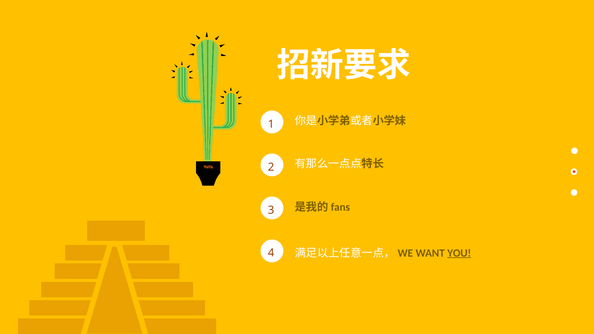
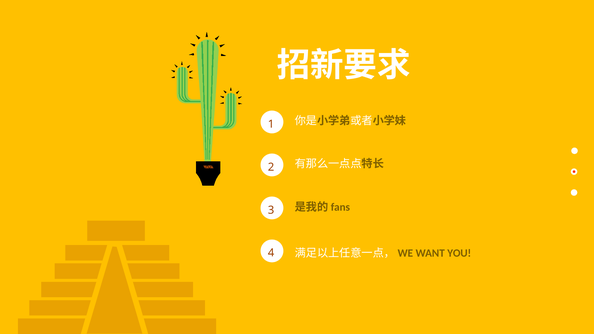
YOU underline: present -> none
